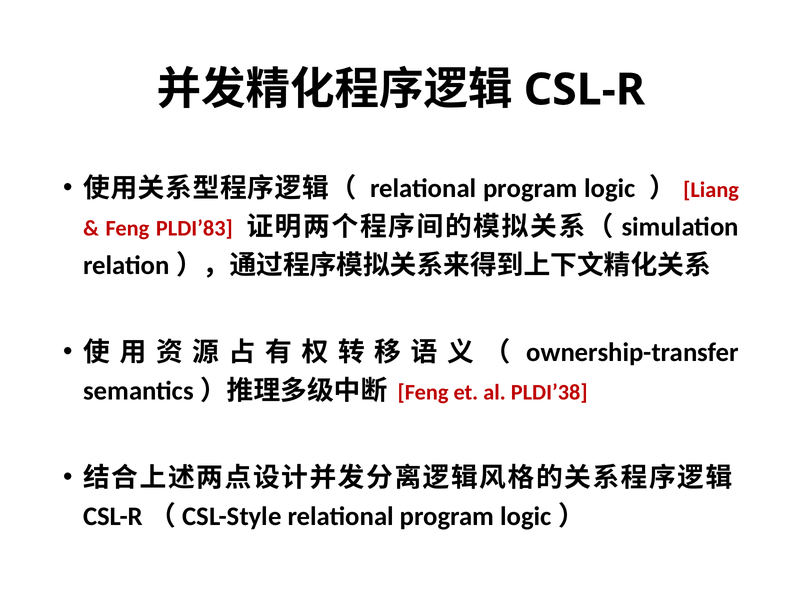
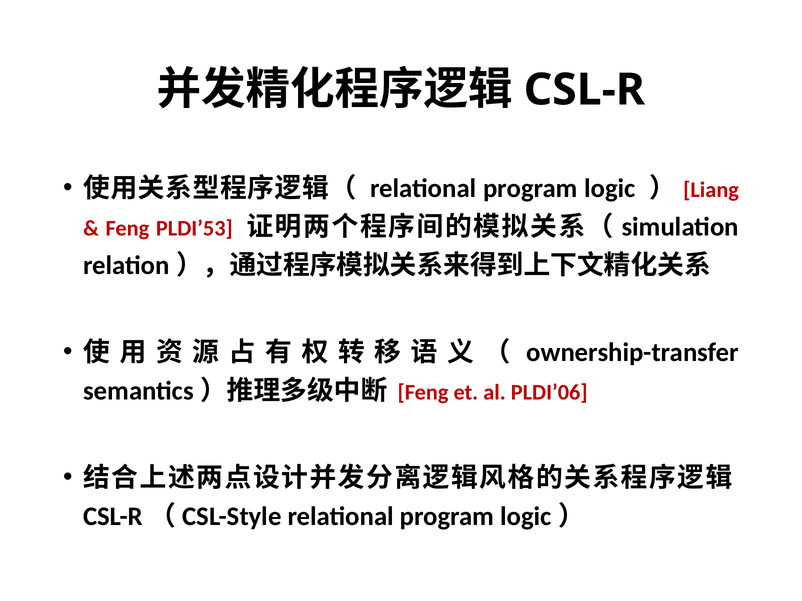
PLDI’83: PLDI’83 -> PLDI’53
PLDI’38: PLDI’38 -> PLDI’06
